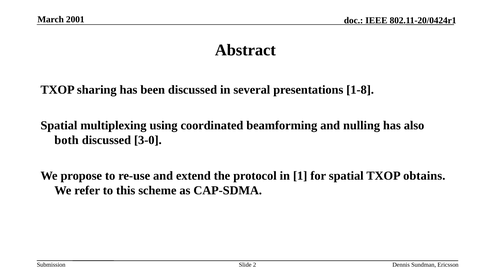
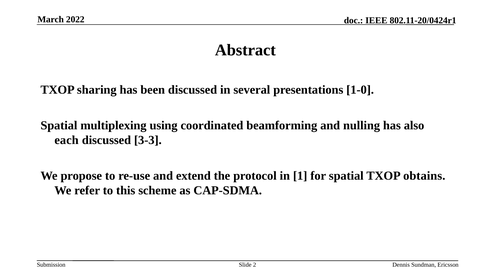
2001: 2001 -> 2022
1-8: 1-8 -> 1-0
both: both -> each
3-0: 3-0 -> 3-3
